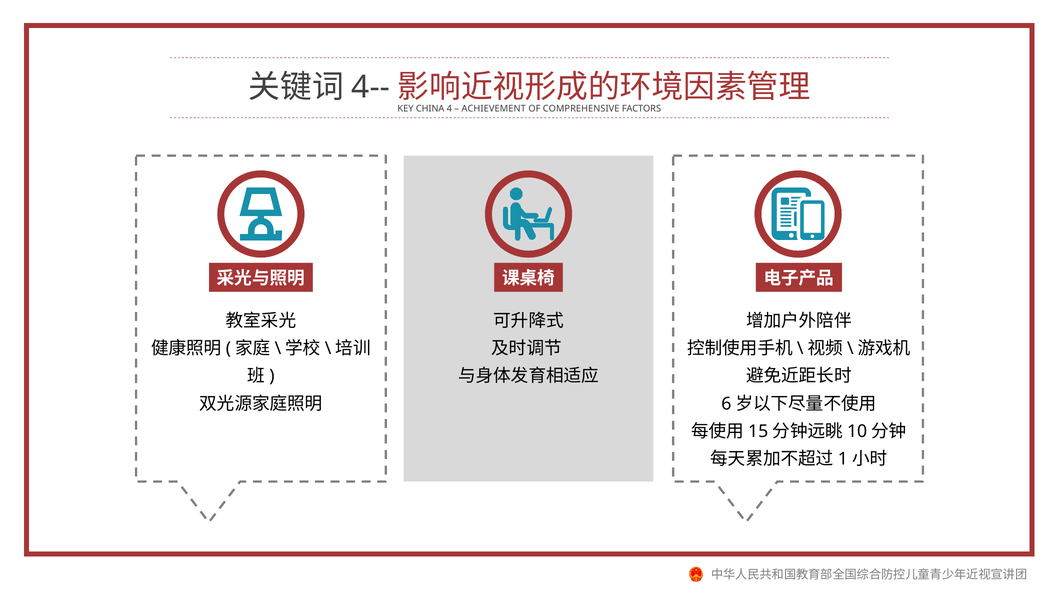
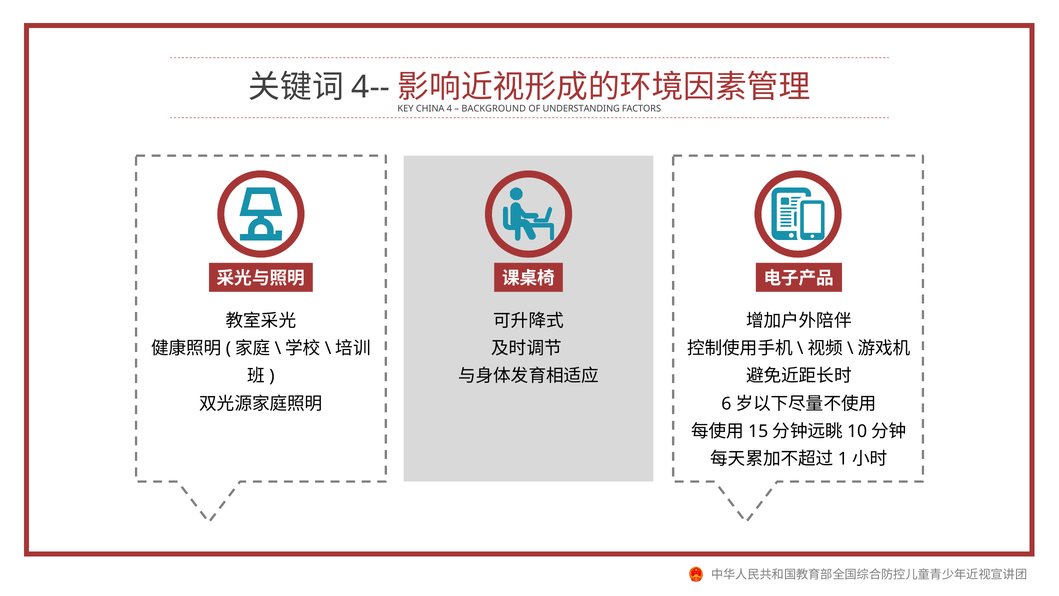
ACHIEVEMENT: ACHIEVEMENT -> BACKGROUND
COMPREHENSIVE: COMPREHENSIVE -> UNDERSTANDING
